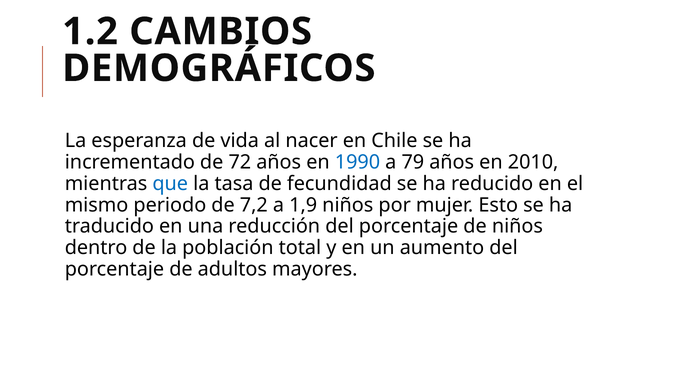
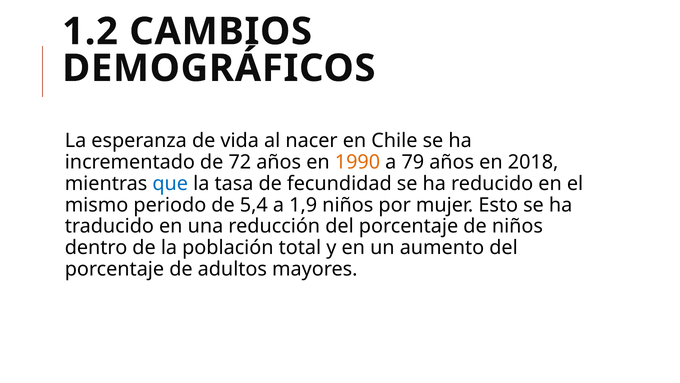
1990 colour: blue -> orange
2010: 2010 -> 2018
7,2: 7,2 -> 5,4
